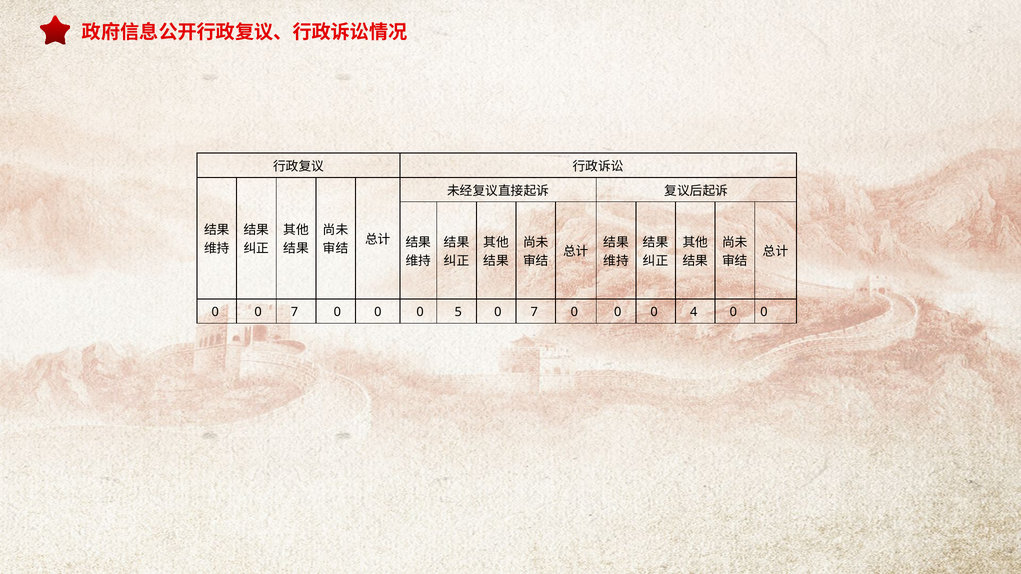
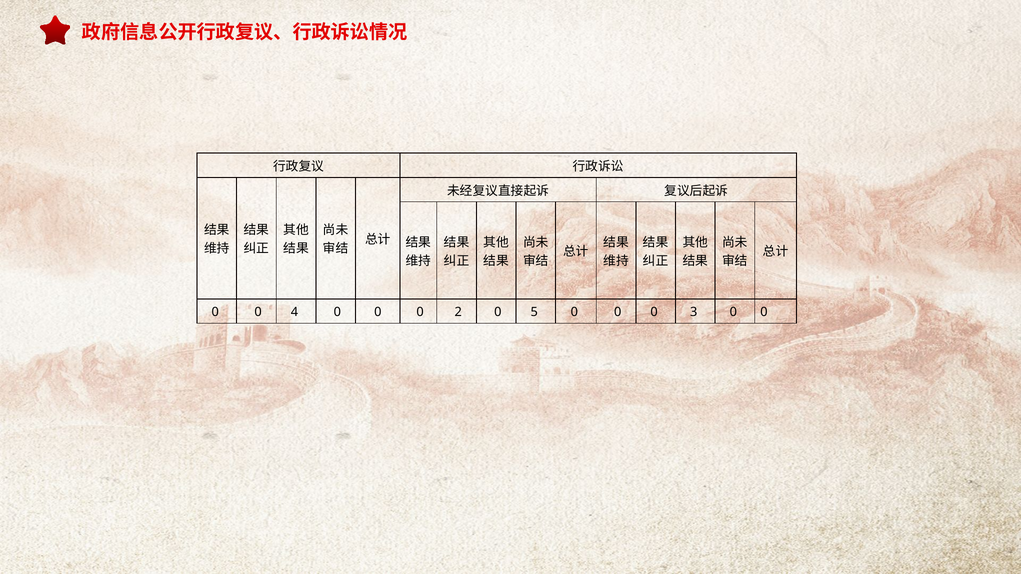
0 0 7: 7 -> 4
5: 5 -> 2
7 at (534, 312): 7 -> 5
4: 4 -> 3
